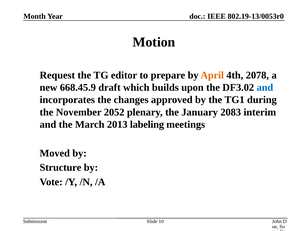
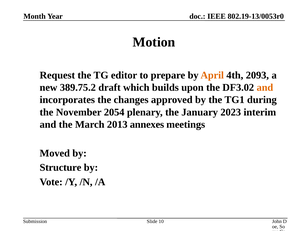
2078: 2078 -> 2093
668.45.9: 668.45.9 -> 389.75.2
and at (265, 87) colour: blue -> orange
2052: 2052 -> 2054
2083: 2083 -> 2023
labeling: labeling -> annexes
